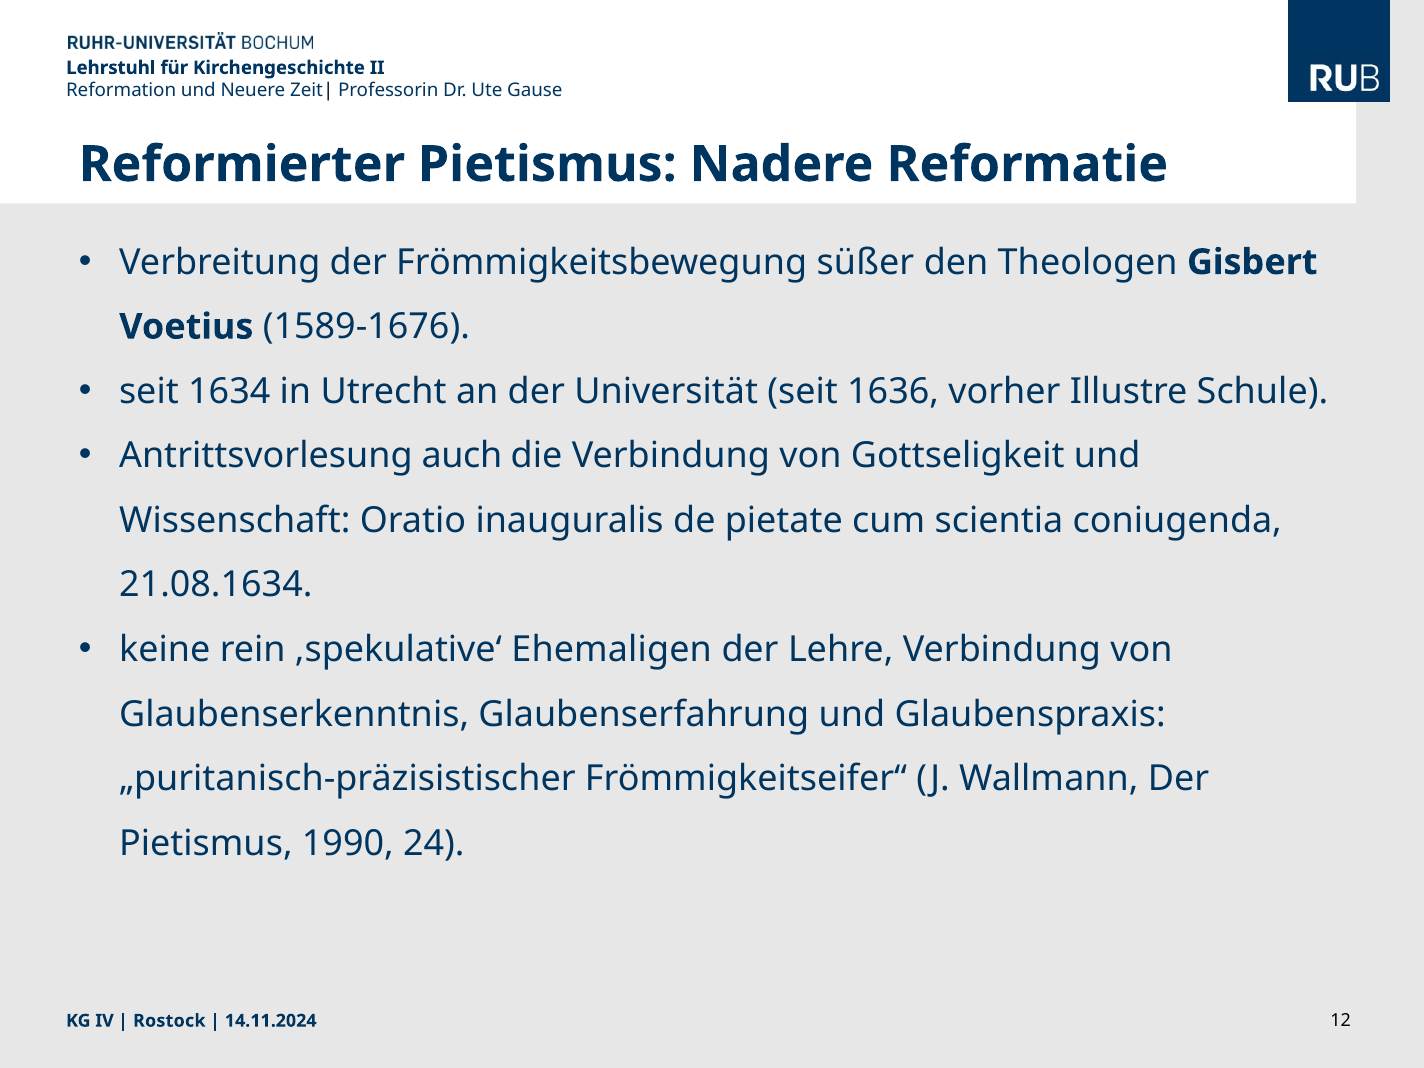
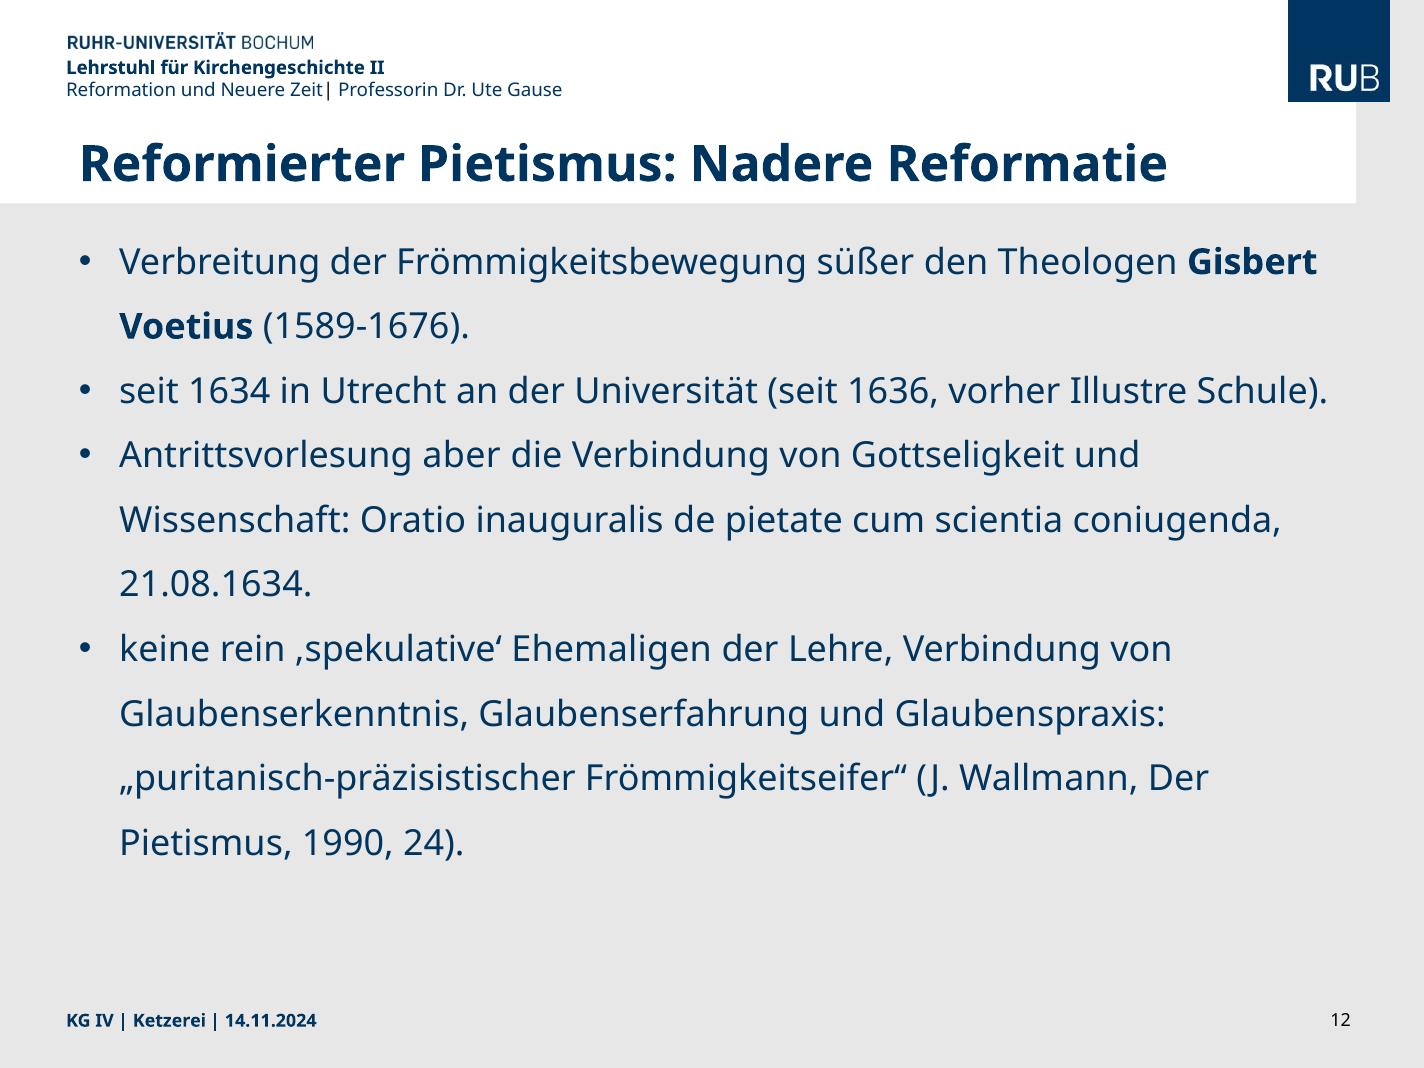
auch: auch -> aber
Rostock: Rostock -> Ketzerei
